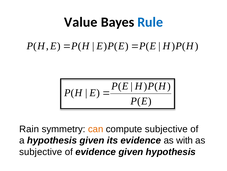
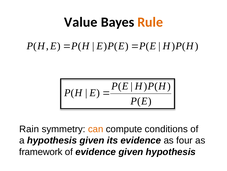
Rule colour: blue -> orange
compute subjective: subjective -> conditions
with: with -> four
subjective at (41, 151): subjective -> framework
